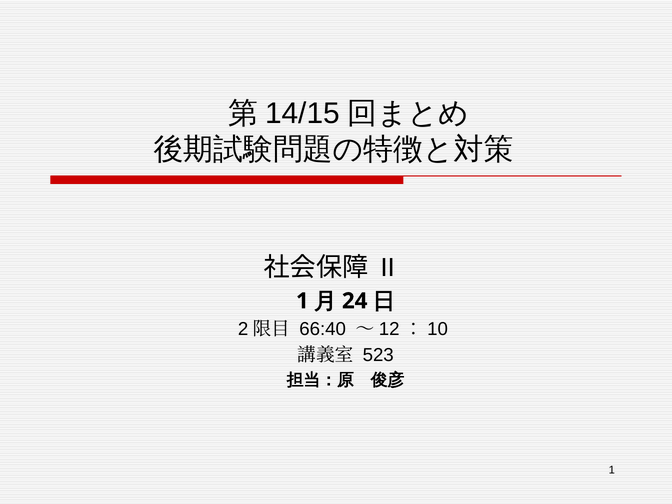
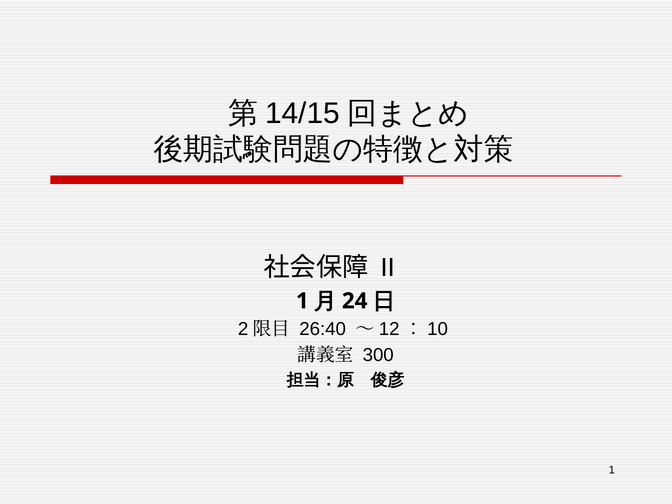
66:40: 66:40 -> 26:40
523: 523 -> 300
